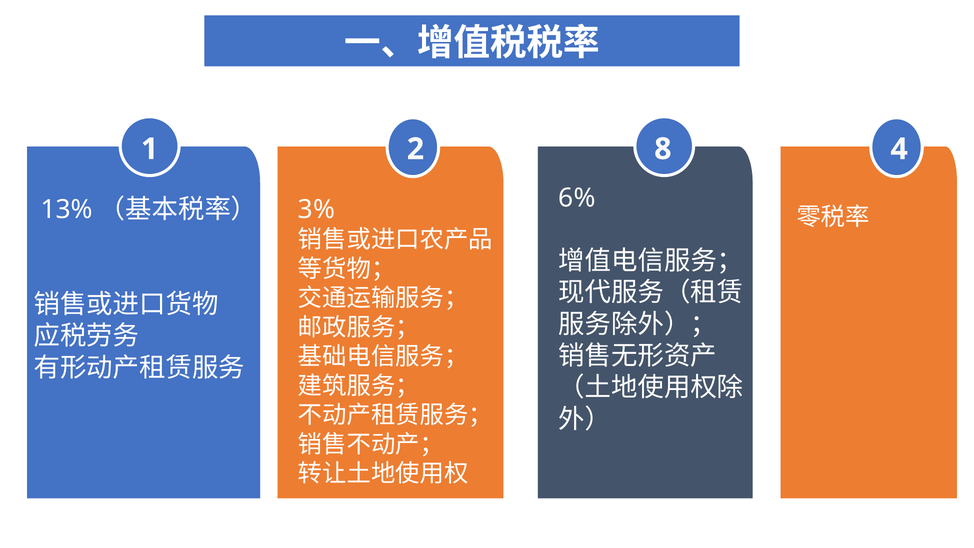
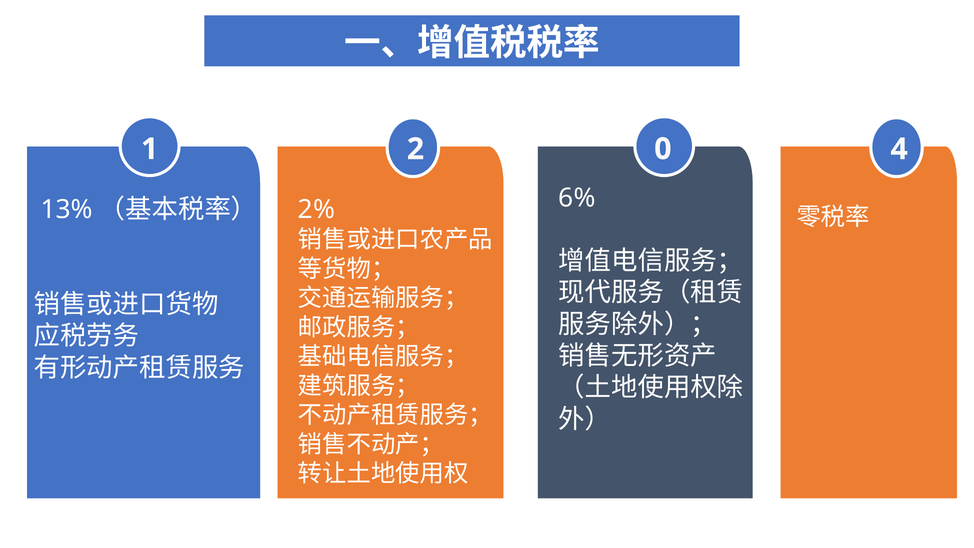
8: 8 -> 0
3%: 3% -> 2%
